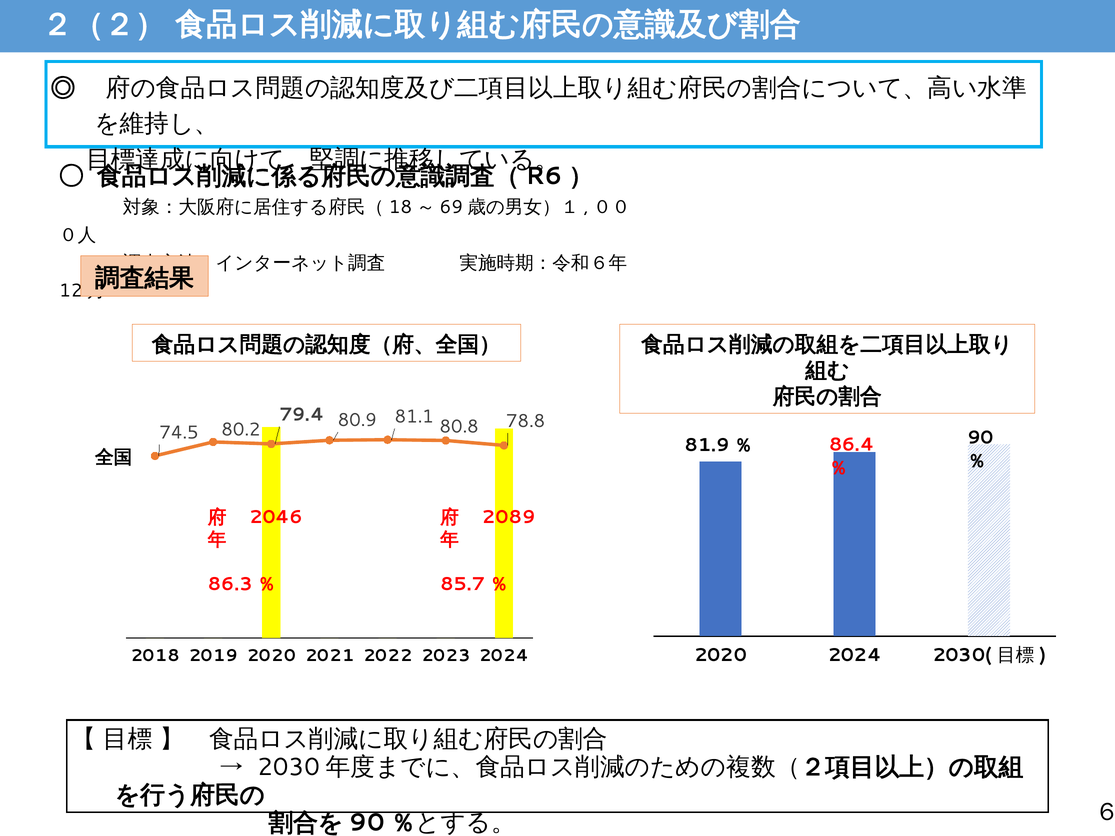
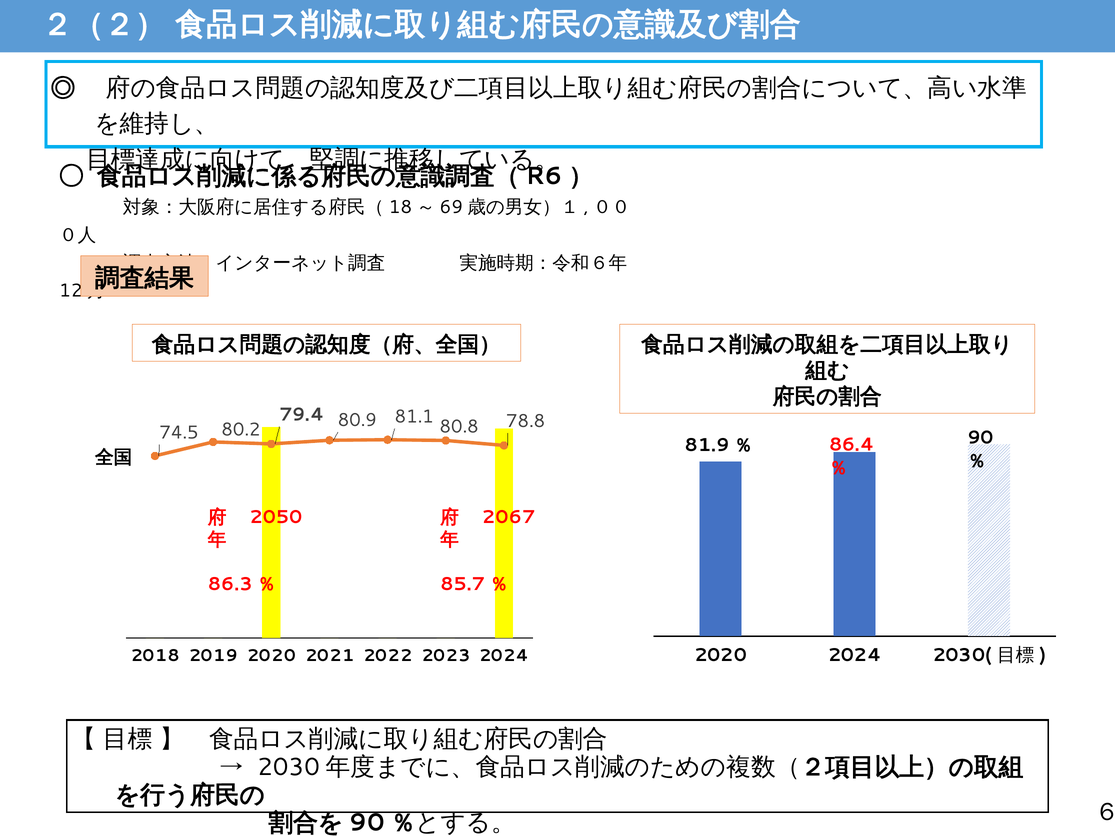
2046: 2046 -> 2050
2089: 2089 -> 2067
